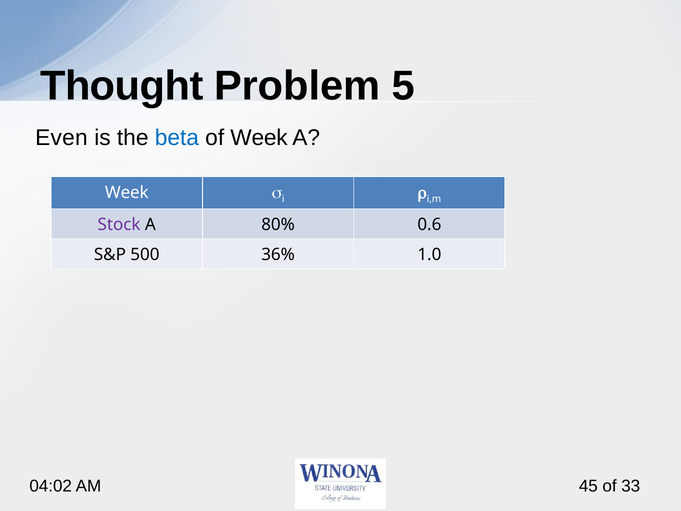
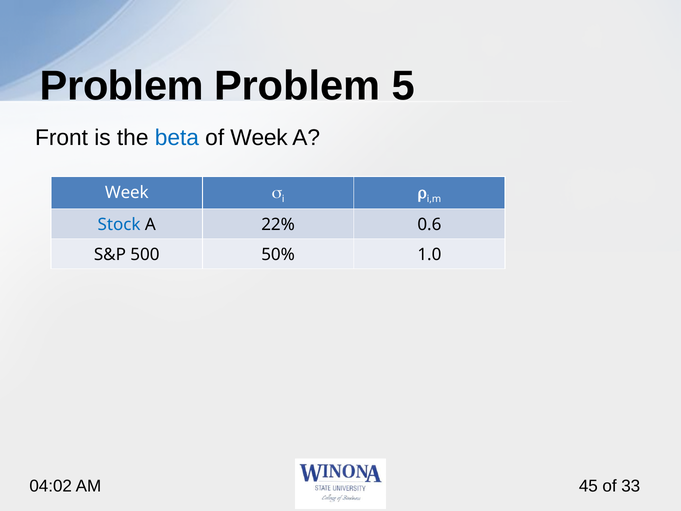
Thought at (122, 86): Thought -> Problem
Even: Even -> Front
Stock colour: purple -> blue
80%: 80% -> 22%
36%: 36% -> 50%
